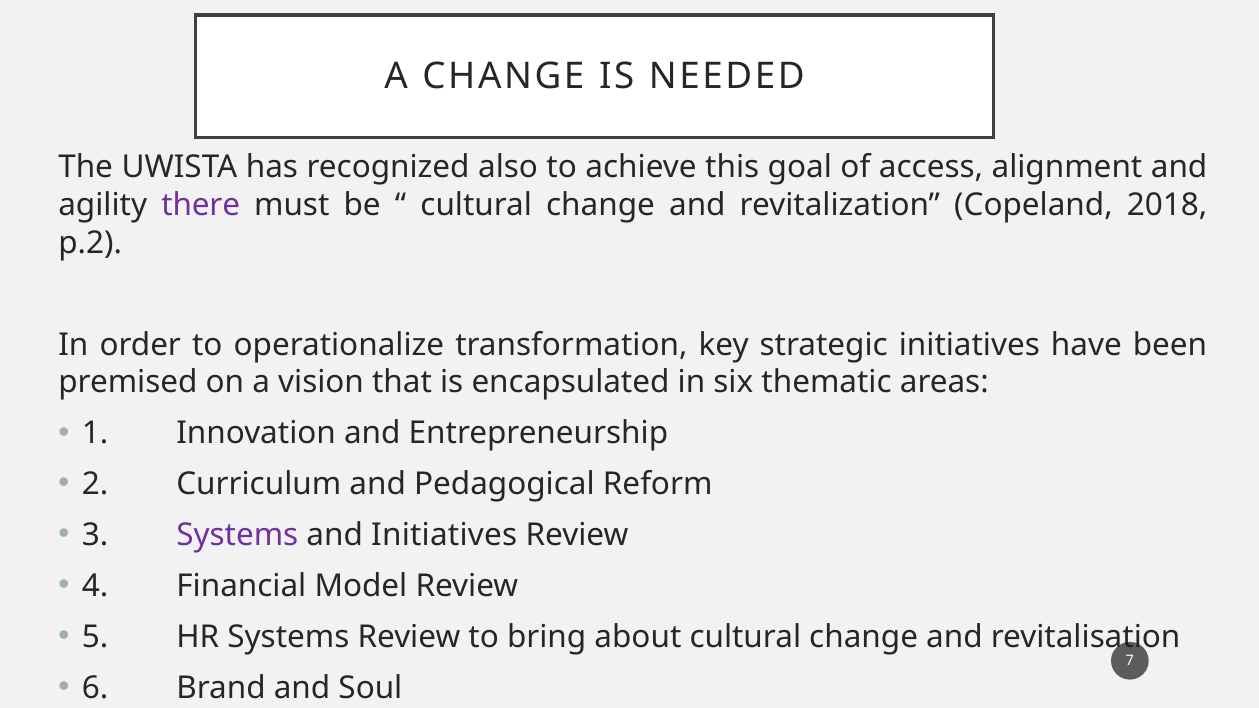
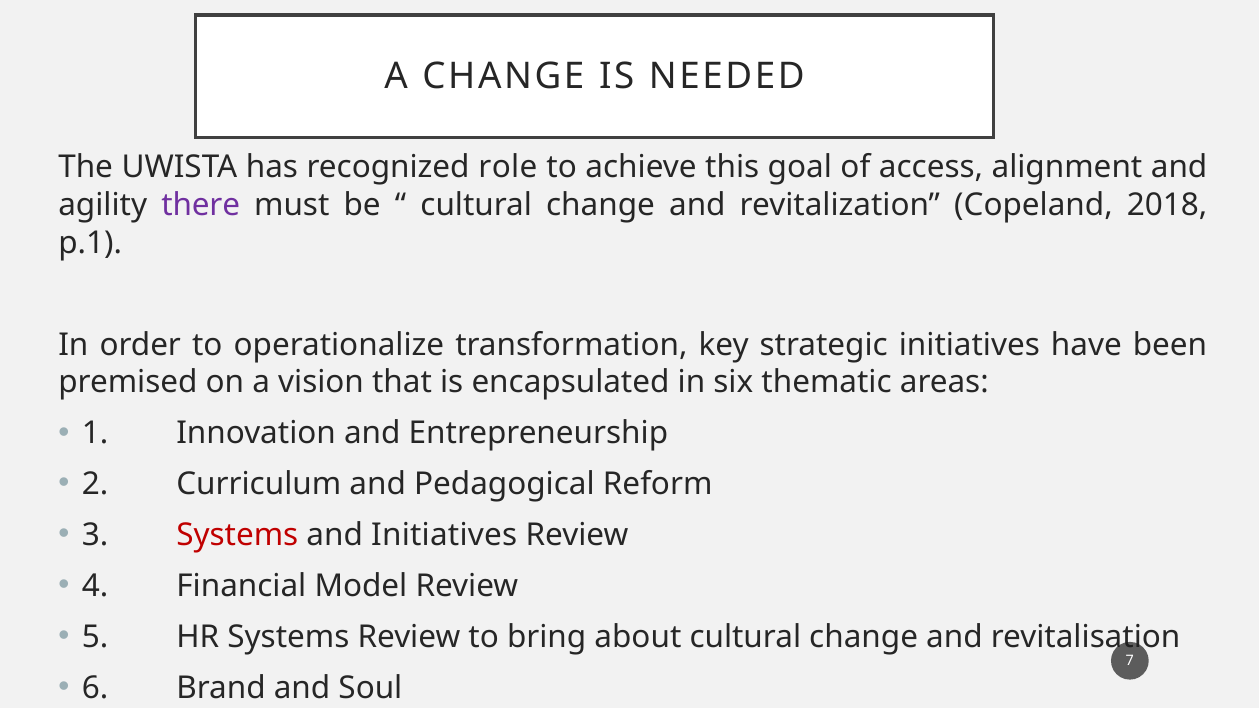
also: also -> role
p.2: p.2 -> p.1
Systems at (237, 535) colour: purple -> red
